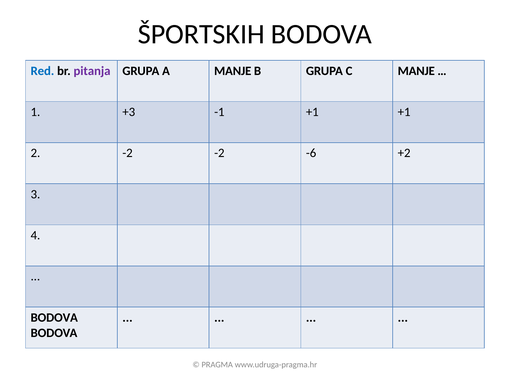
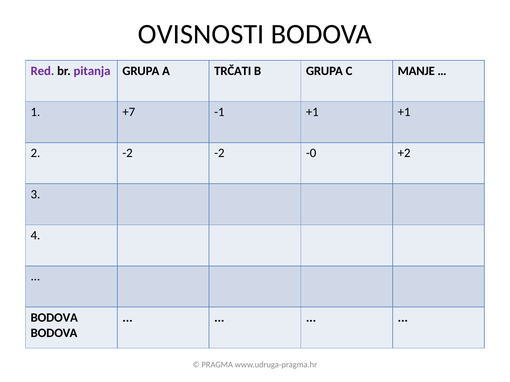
ŠPORTSKIH: ŠPORTSKIH -> OVISNOSTI
Red colour: blue -> purple
A MANJE: MANJE -> TRČATI
+3: +3 -> +7
-6: -6 -> -0
